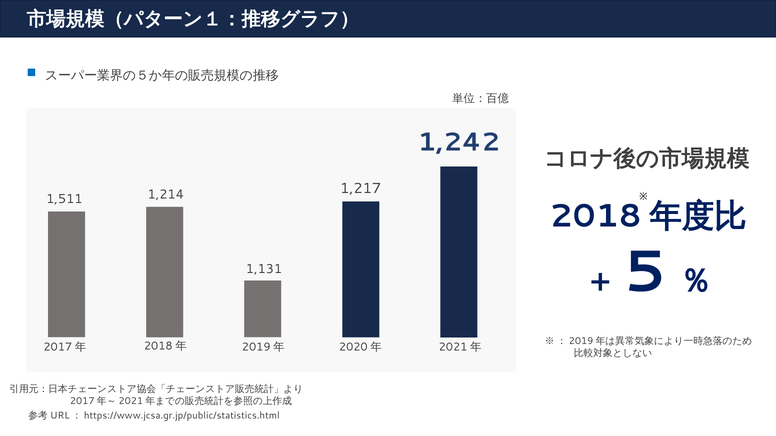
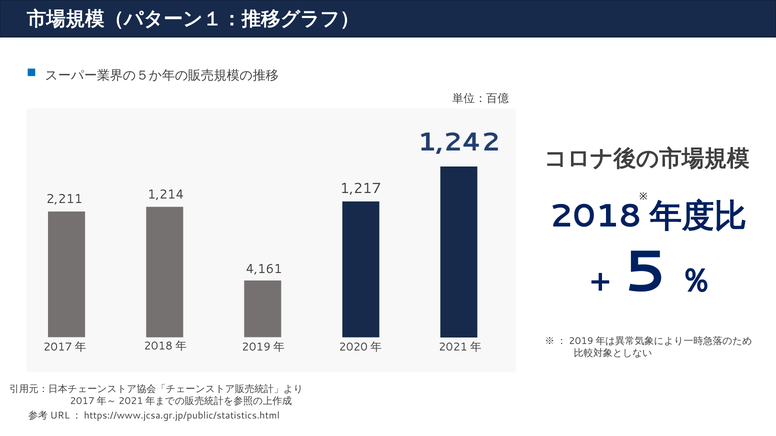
1,511: 1,511 -> 2,211
1,131: 1,131 -> 4,161
